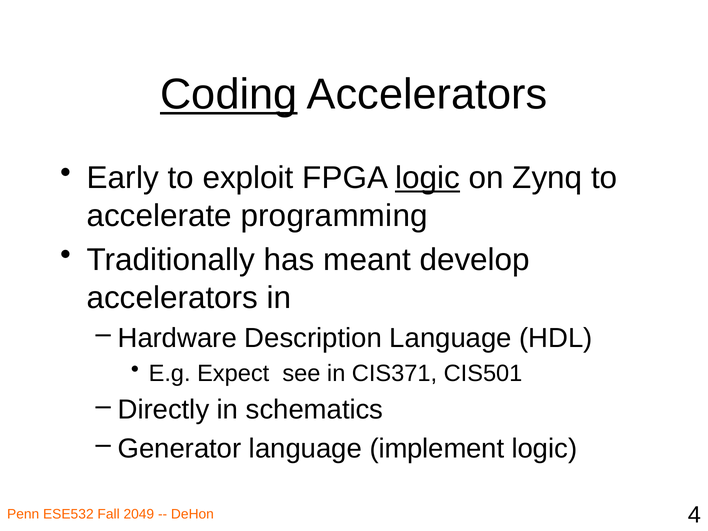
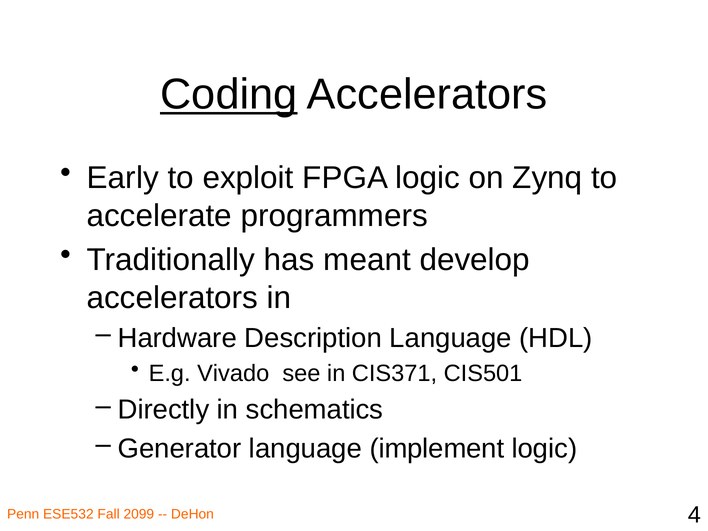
logic at (427, 178) underline: present -> none
programming: programming -> programmers
Expect: Expect -> Vivado
2049: 2049 -> 2099
